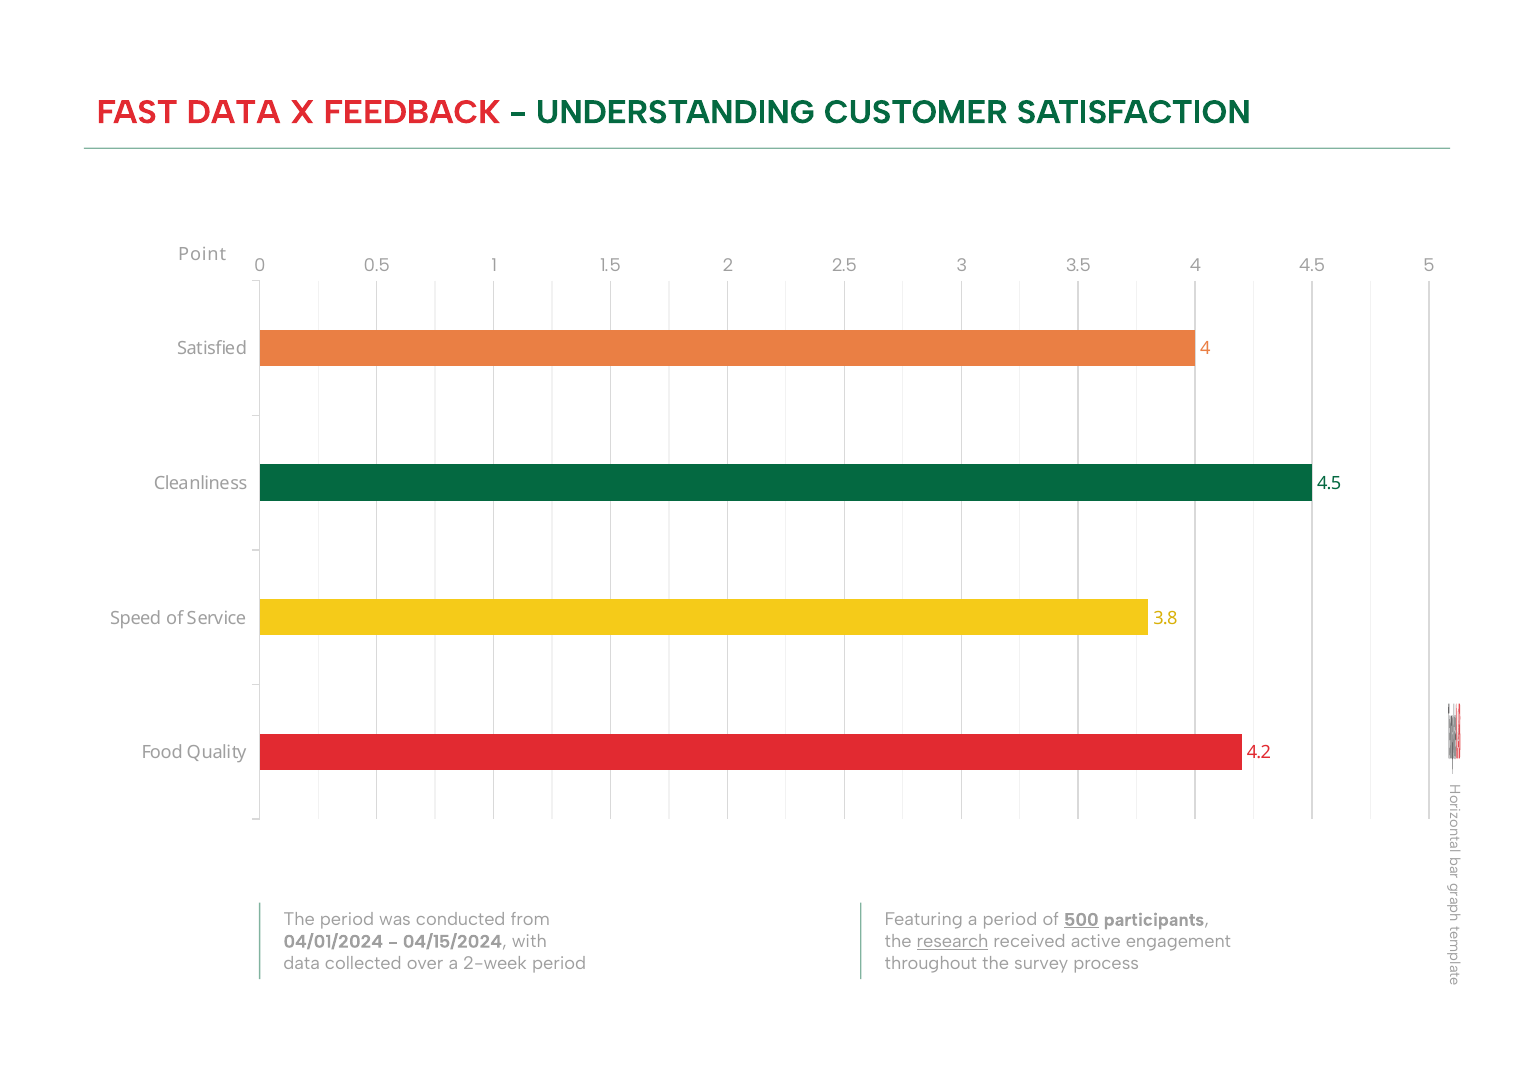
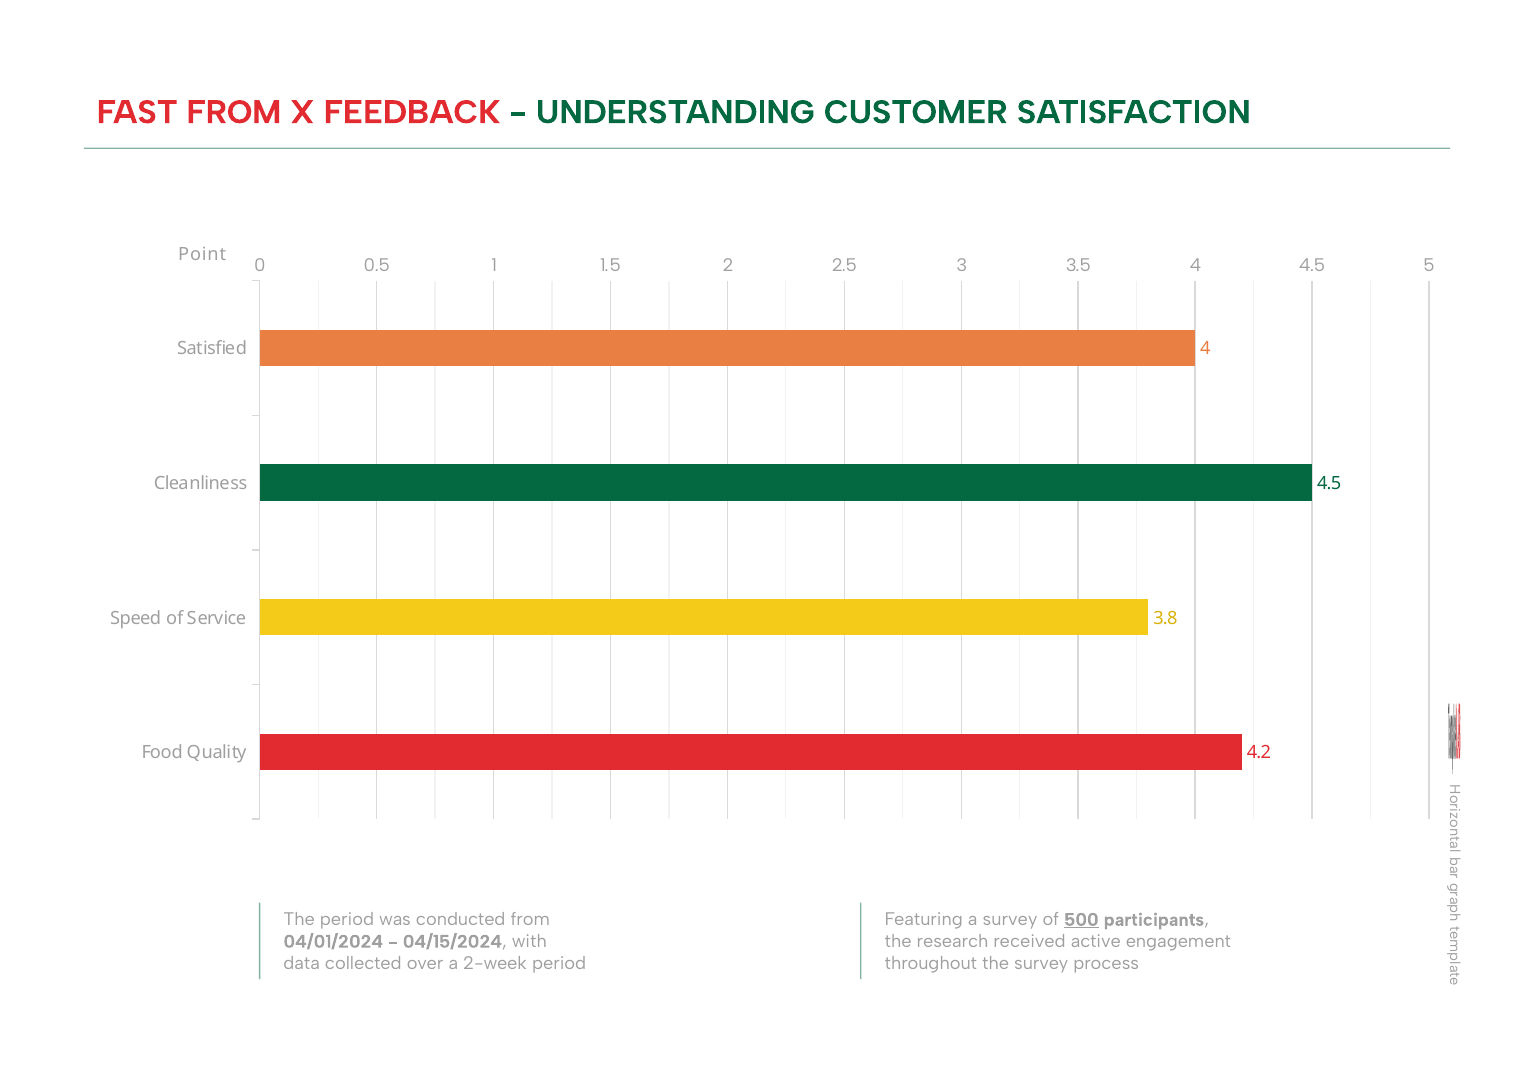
FAST DATA: DATA -> FROM
a period: period -> survey
research underline: present -> none
